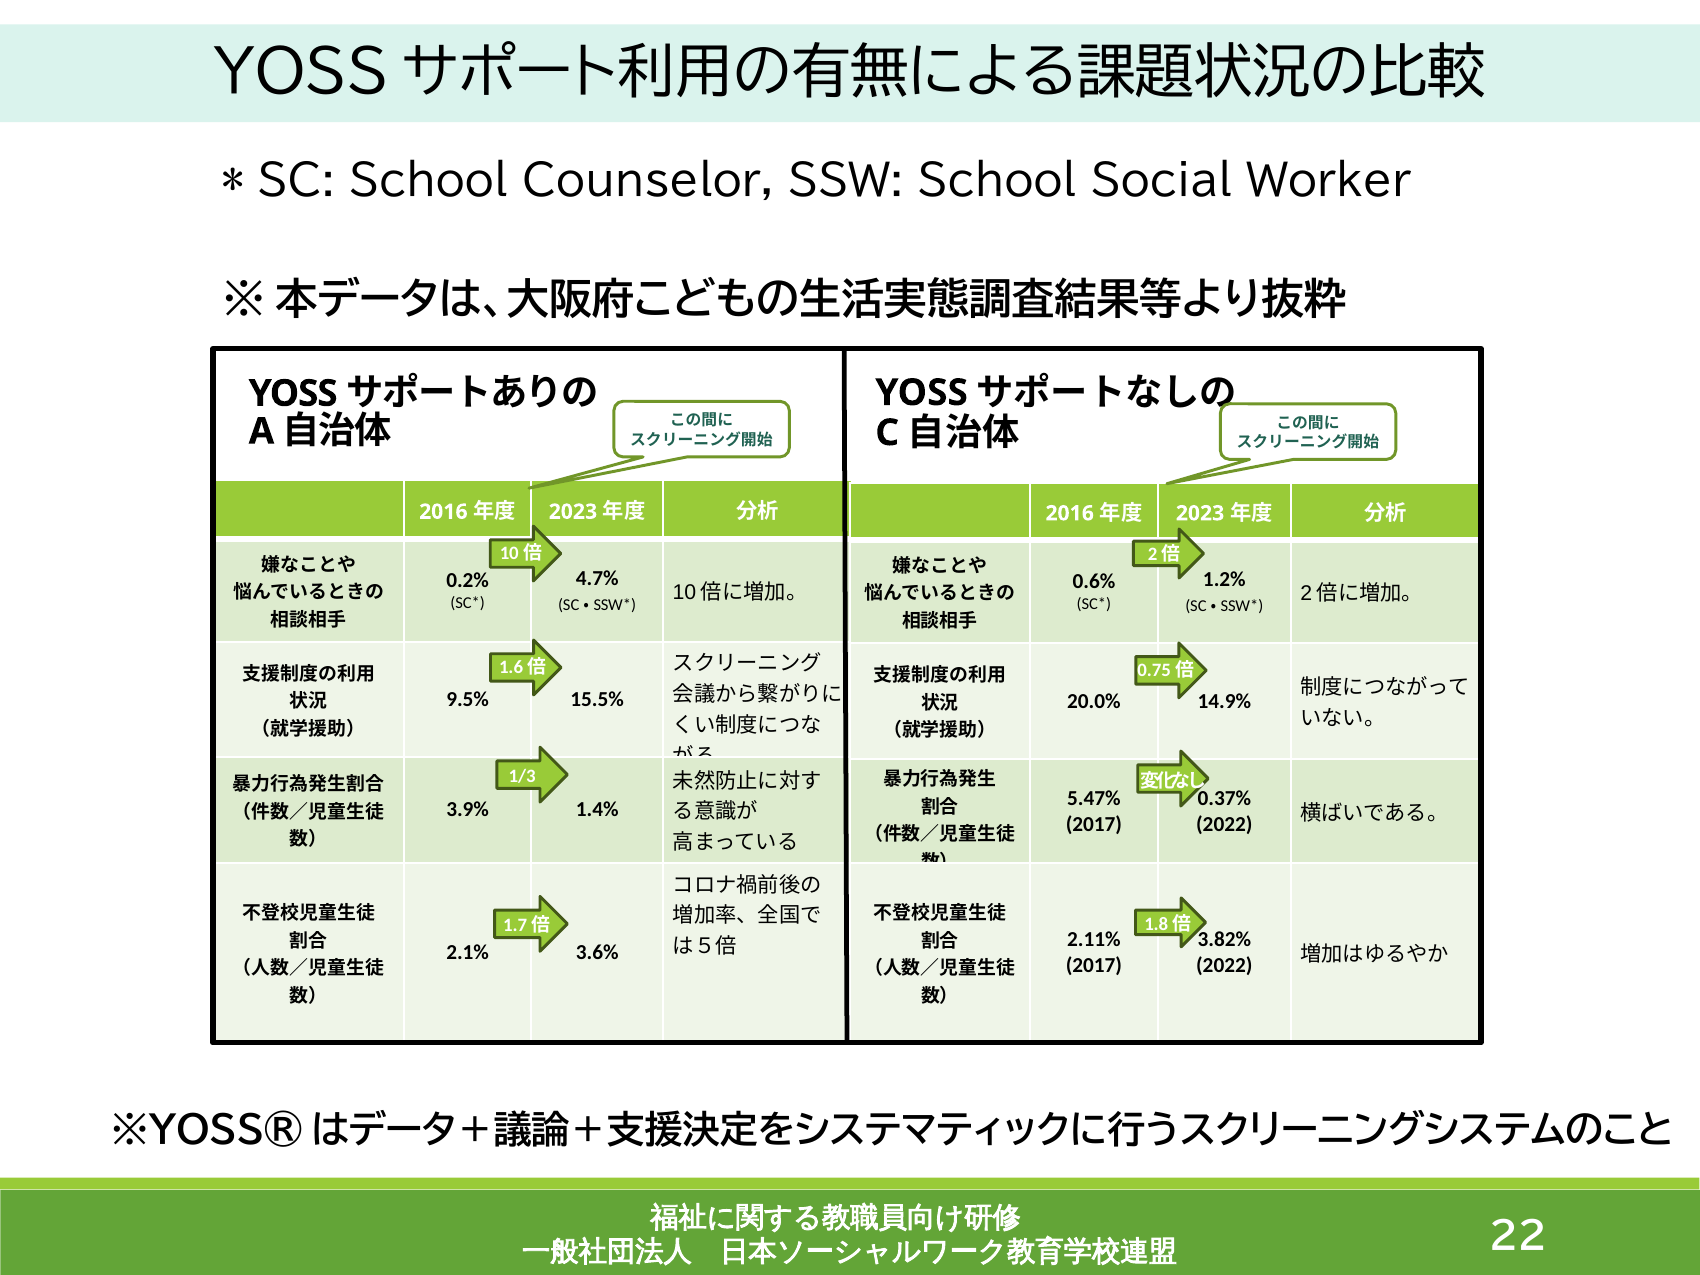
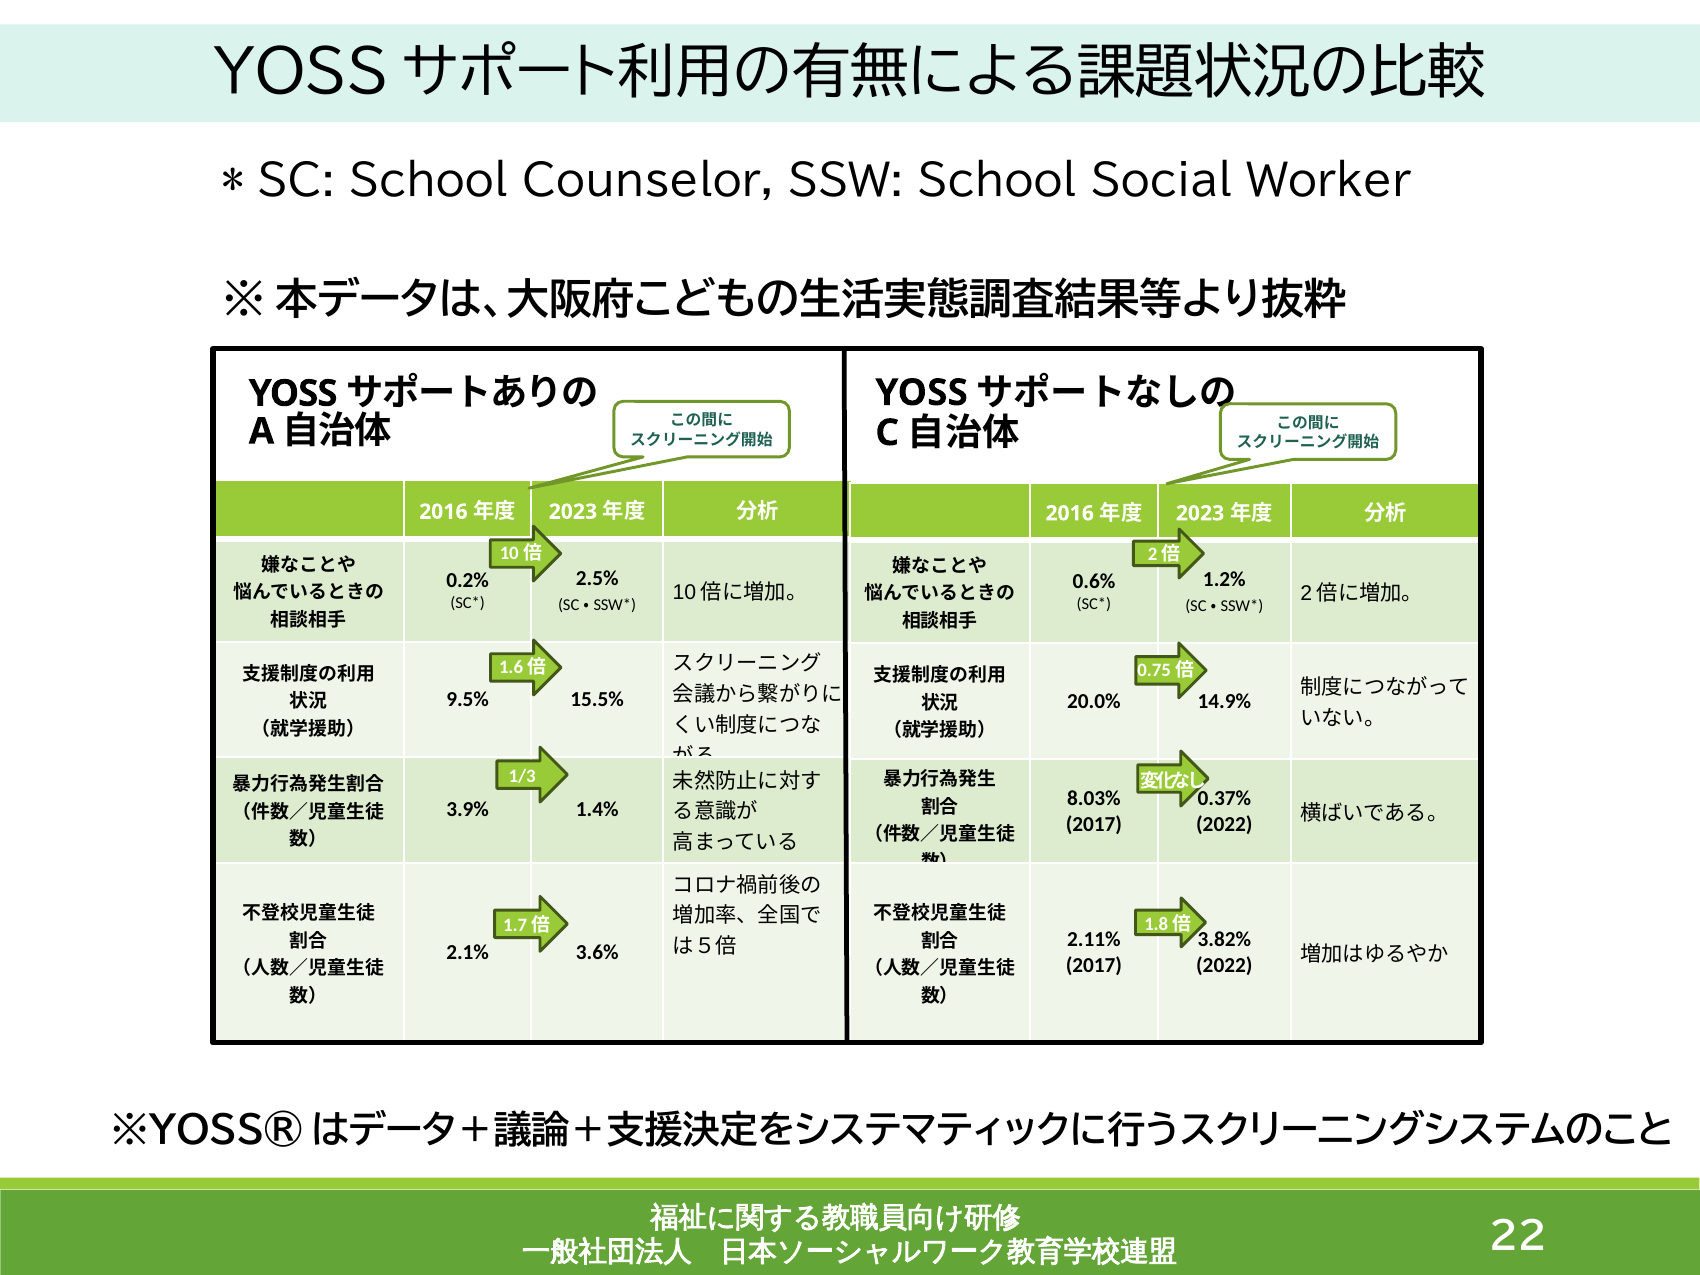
4.7%: 4.7% -> 2.5%
5.47%: 5.47% -> 8.03%
